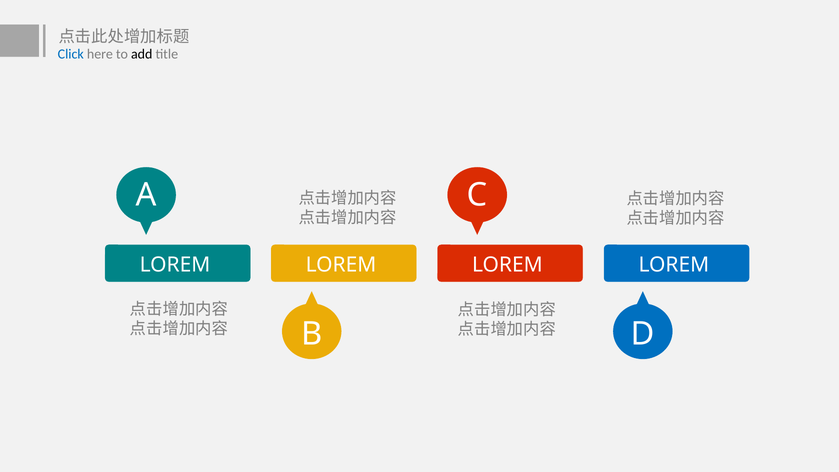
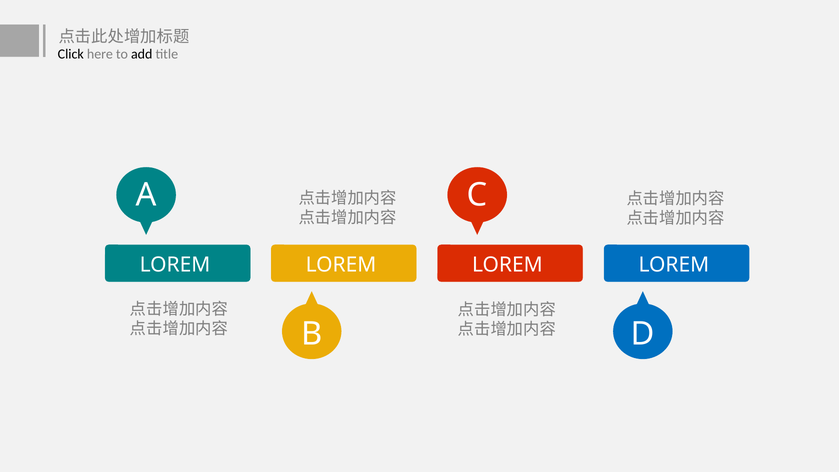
Click colour: blue -> black
